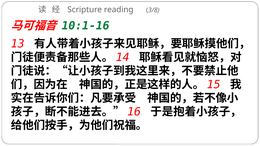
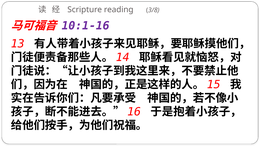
10:1-16 colour: green -> purple
